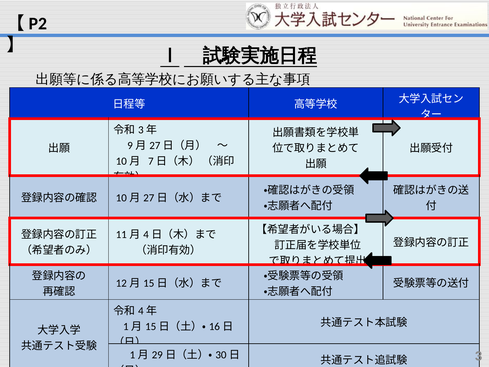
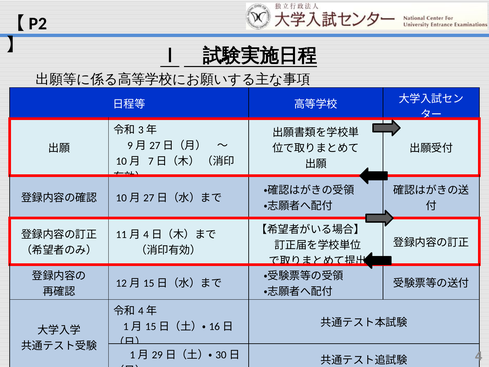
3: 3 -> 4
